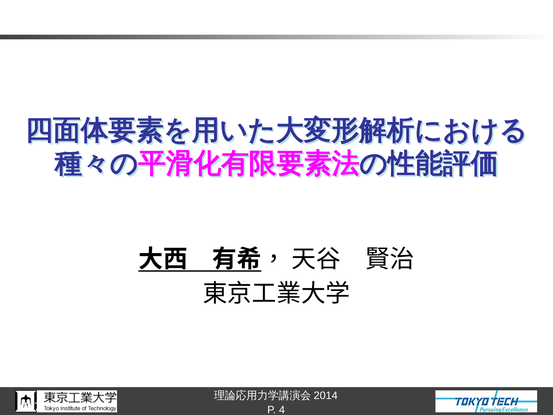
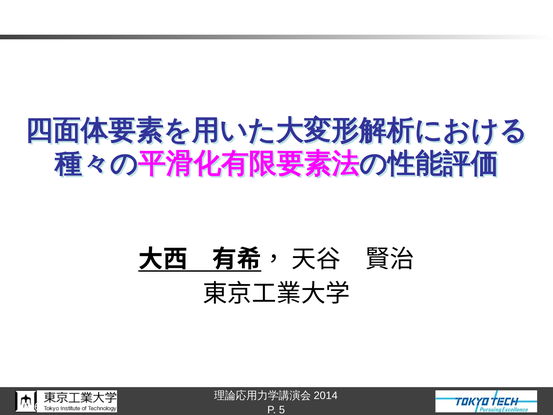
7: 7 -> 6
4: 4 -> 5
